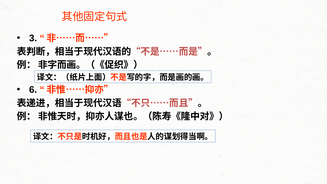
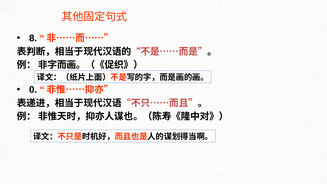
3: 3 -> 8
6: 6 -> 0
